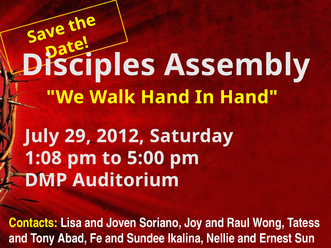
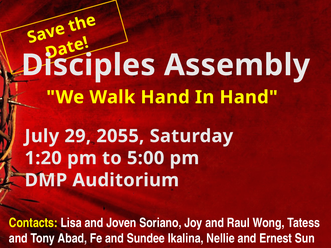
2012: 2012 -> 2055
1:08: 1:08 -> 1:20
